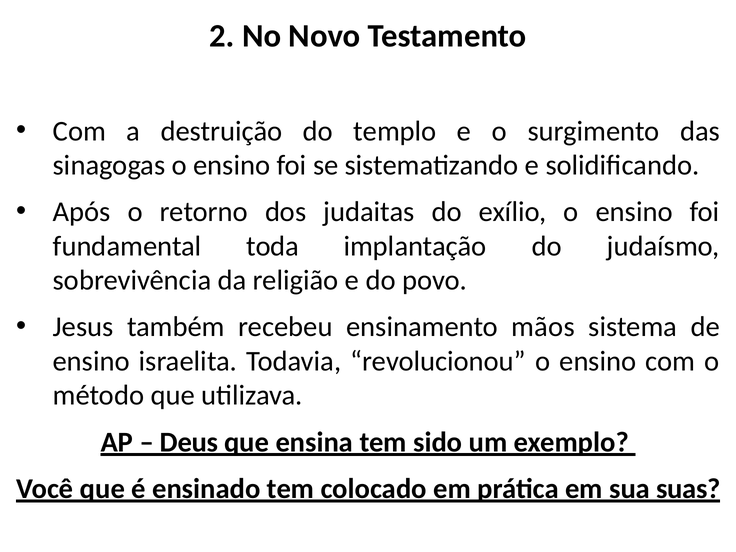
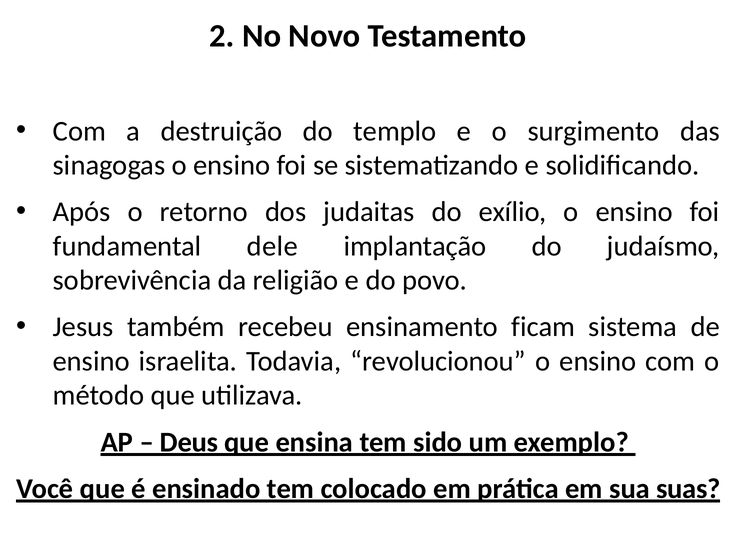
toda: toda -> dele
mãos: mãos -> ficam
